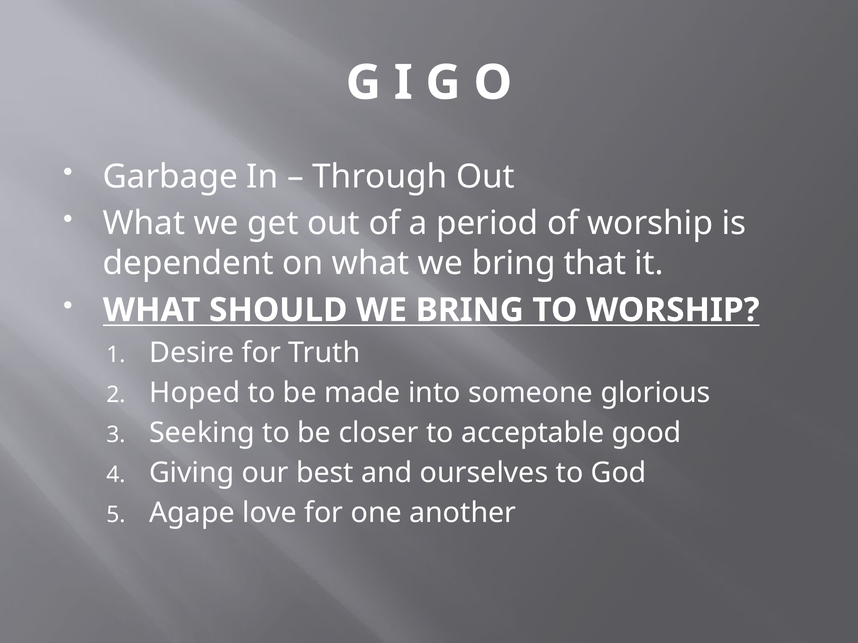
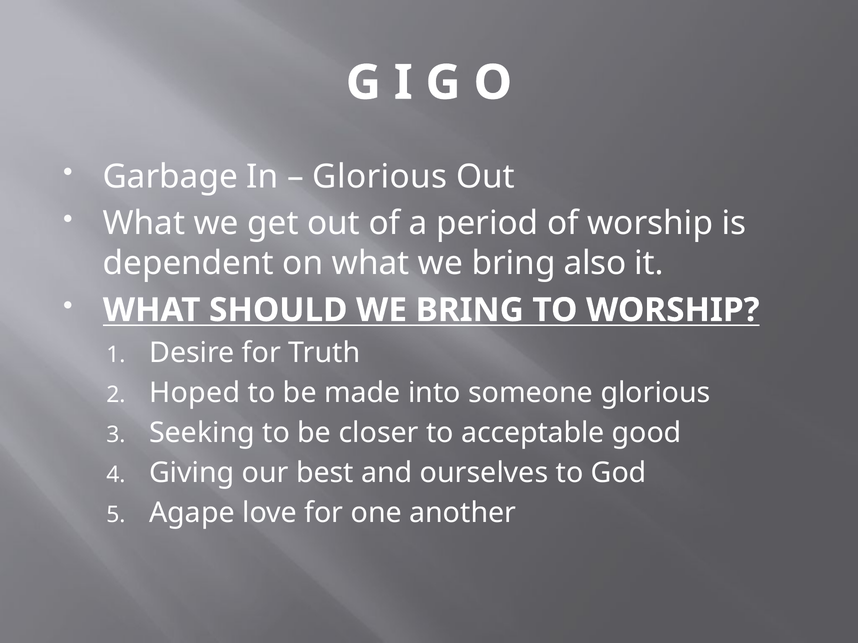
Through at (380, 177): Through -> Glorious
that: that -> also
